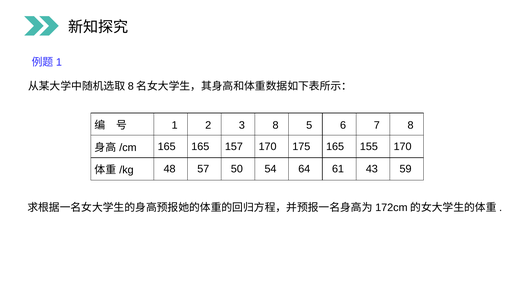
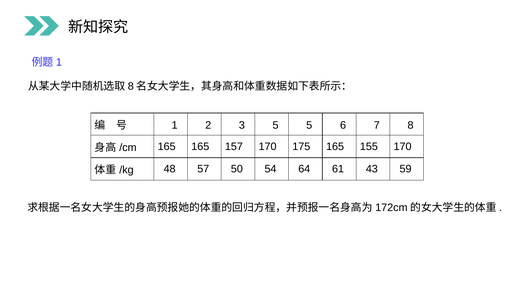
3 8: 8 -> 5
